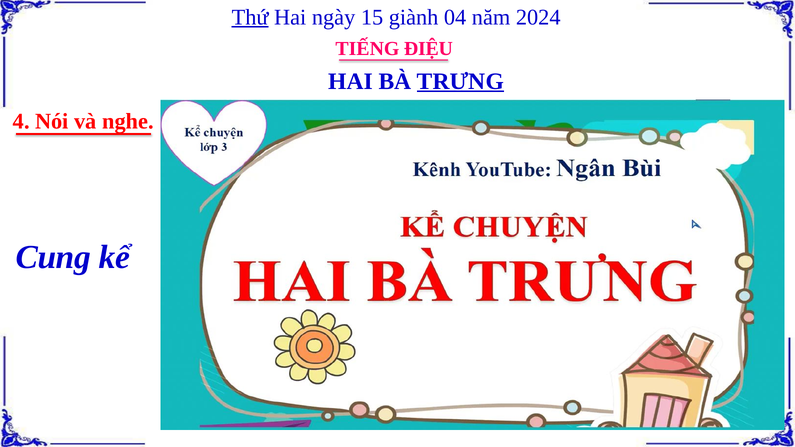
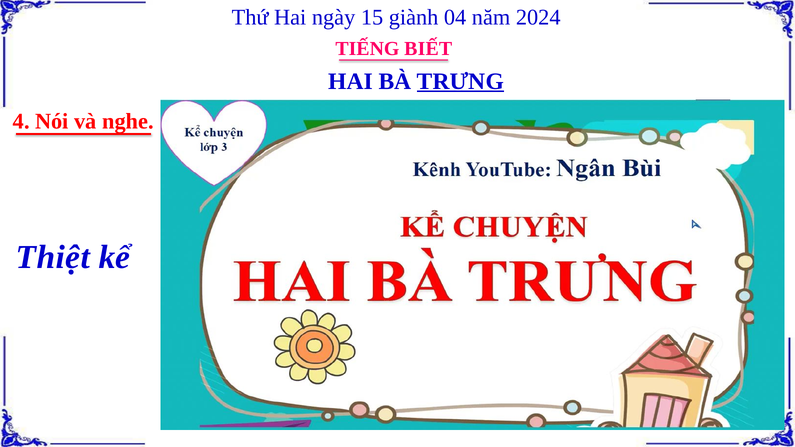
Thứ underline: present -> none
ĐIỆU: ĐIỆU -> BIẾT
Cung: Cung -> Thiệt
